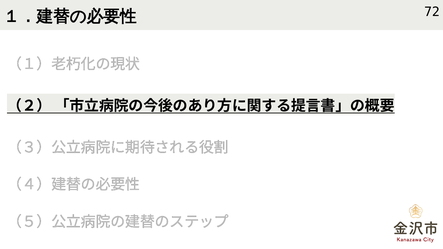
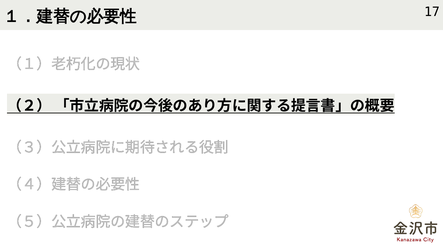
72: 72 -> 17
